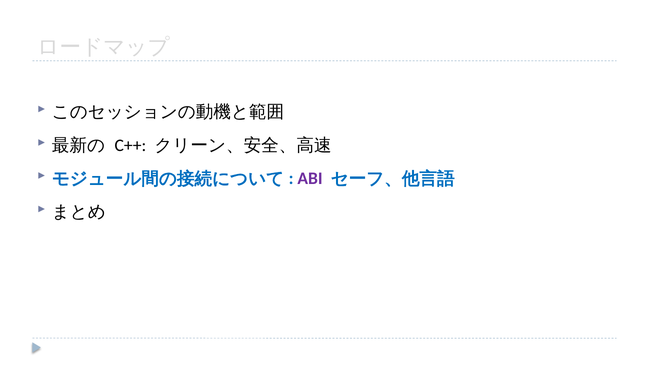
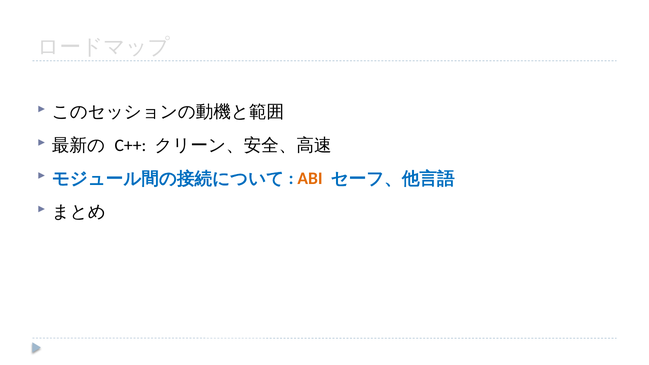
ABI colour: purple -> orange
